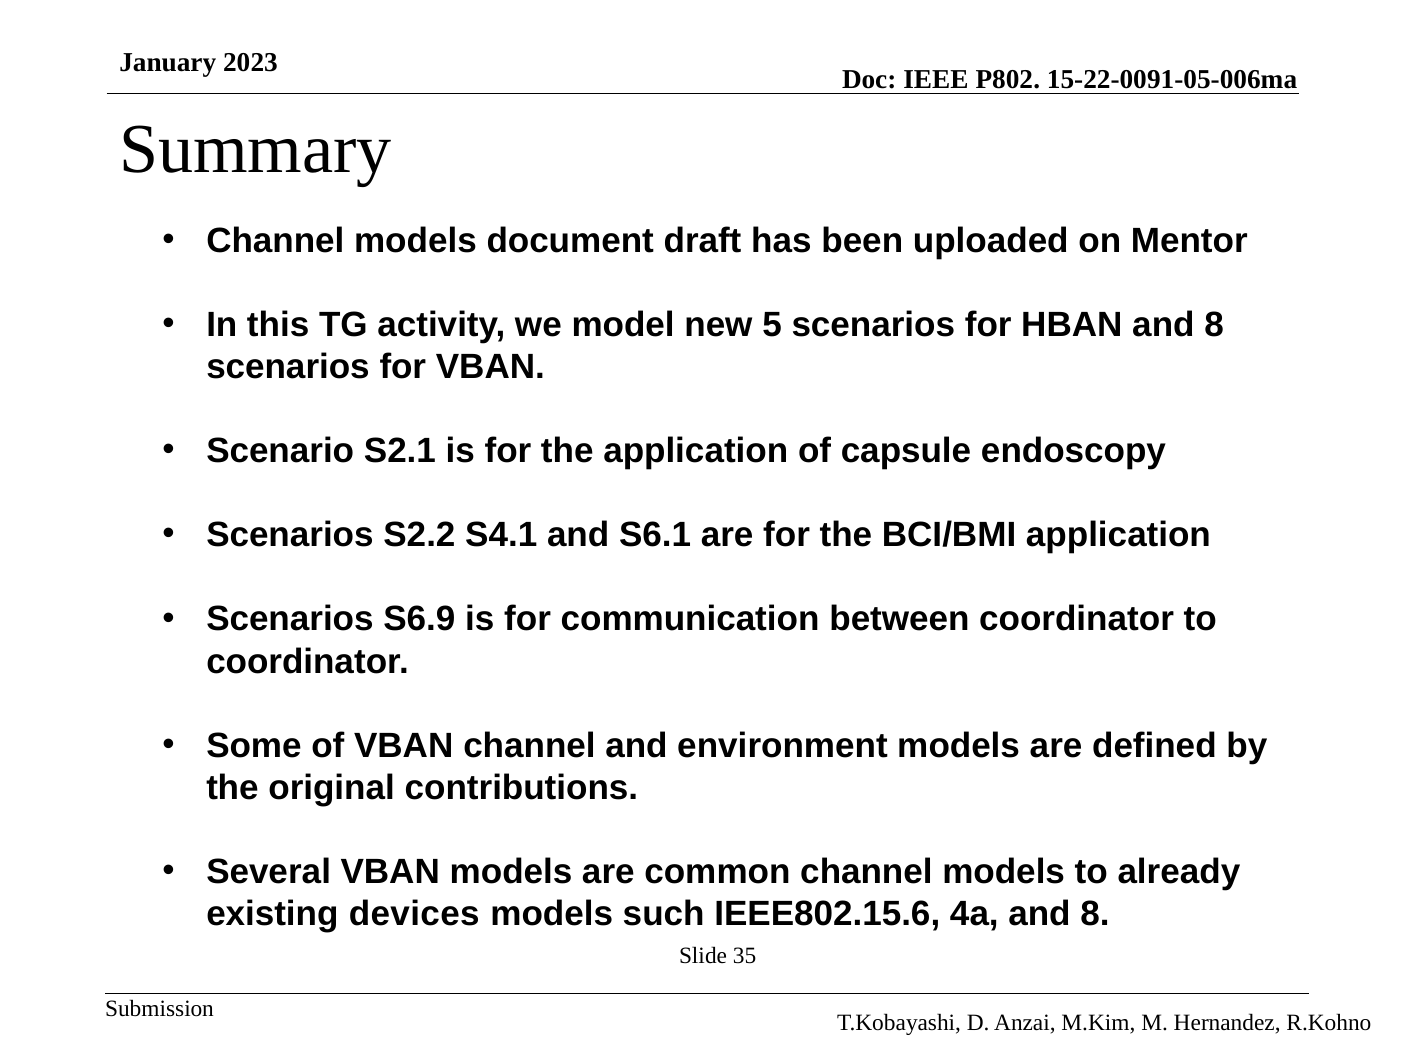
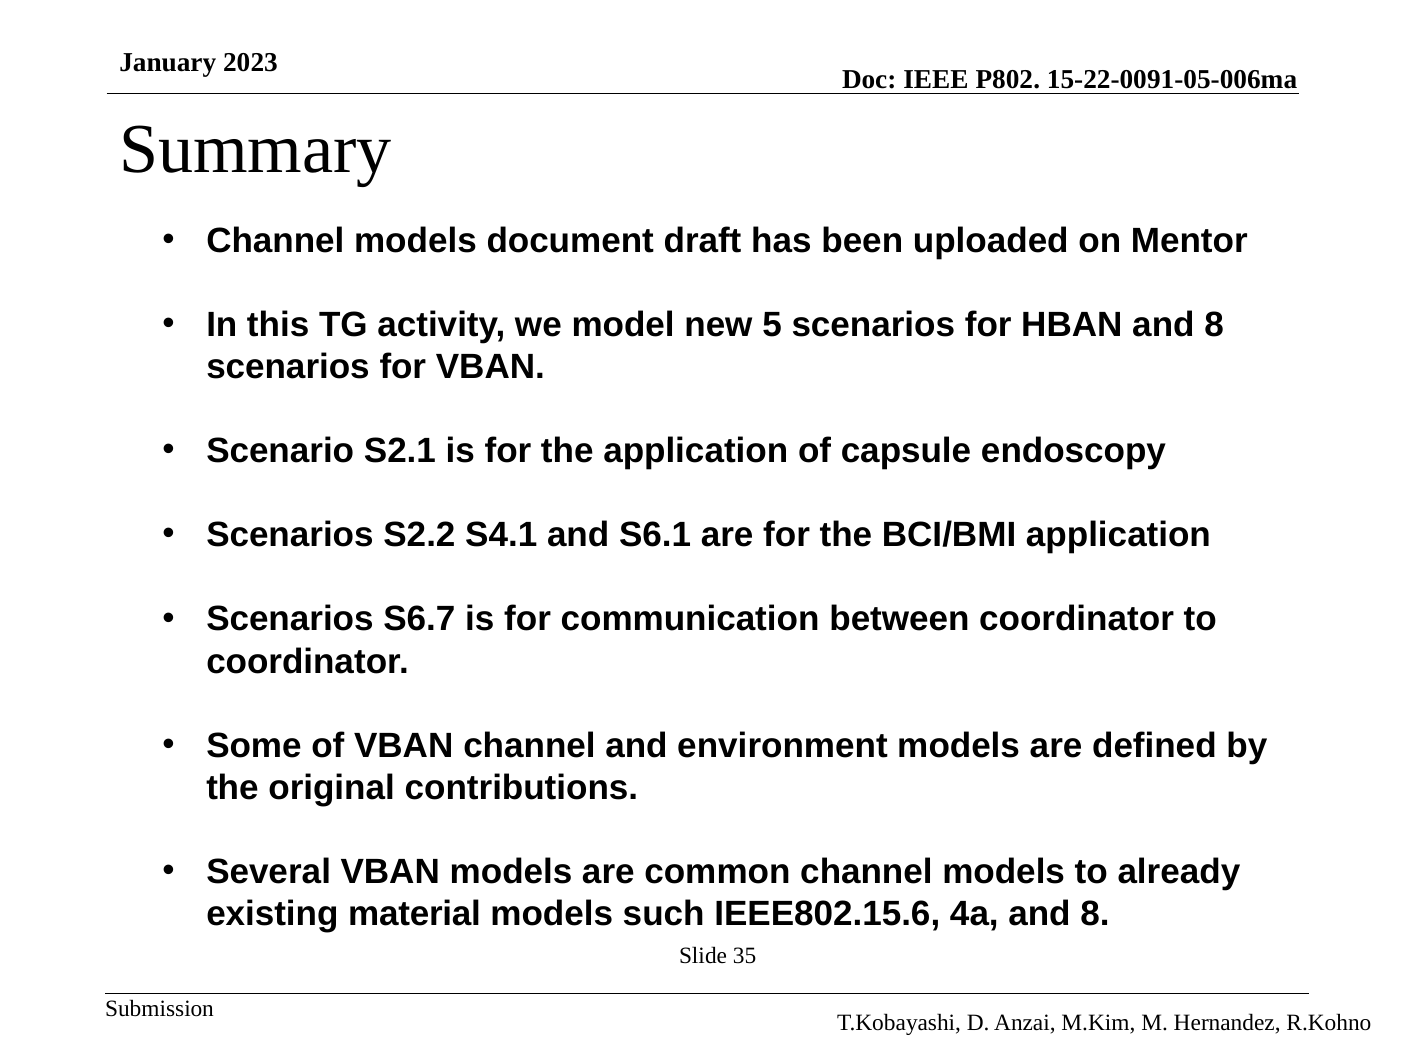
S6.9: S6.9 -> S6.7
devices: devices -> material
